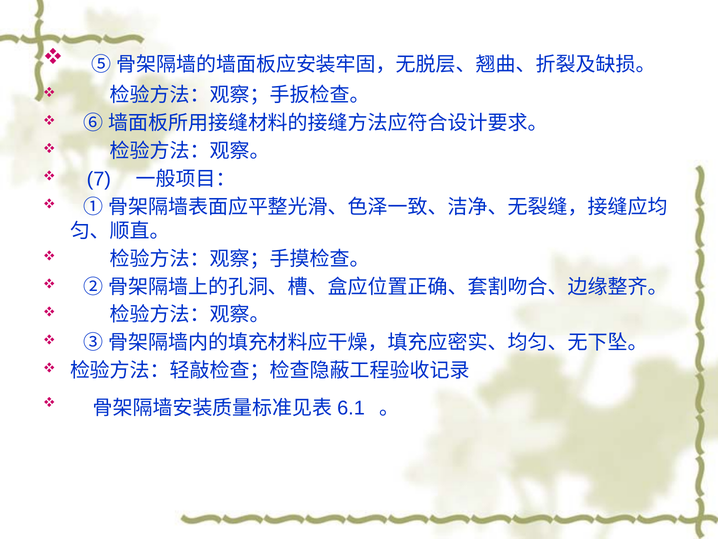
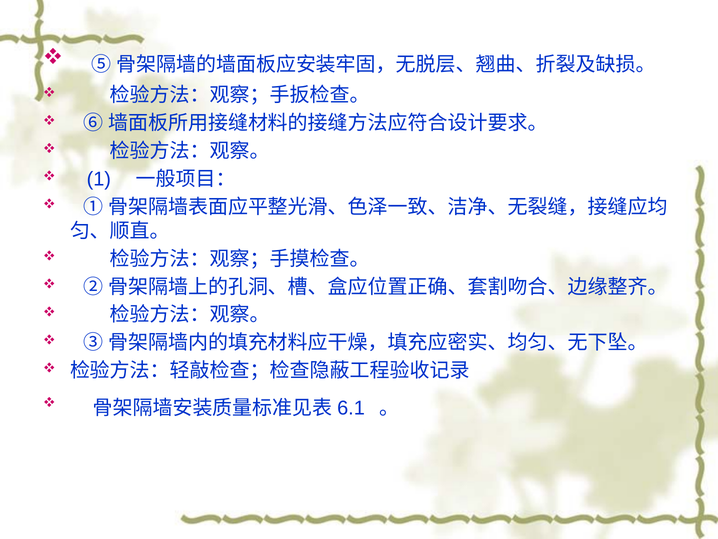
7: 7 -> 1
